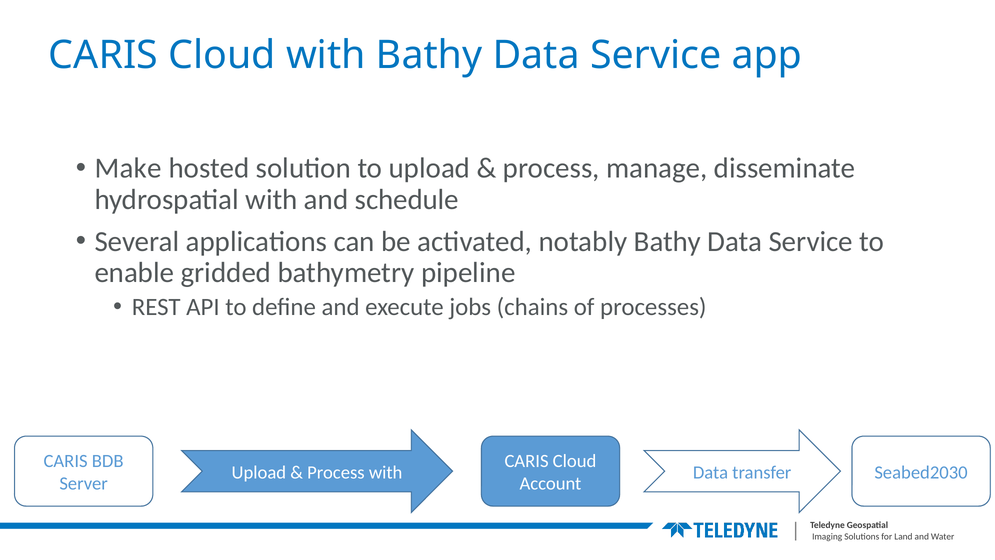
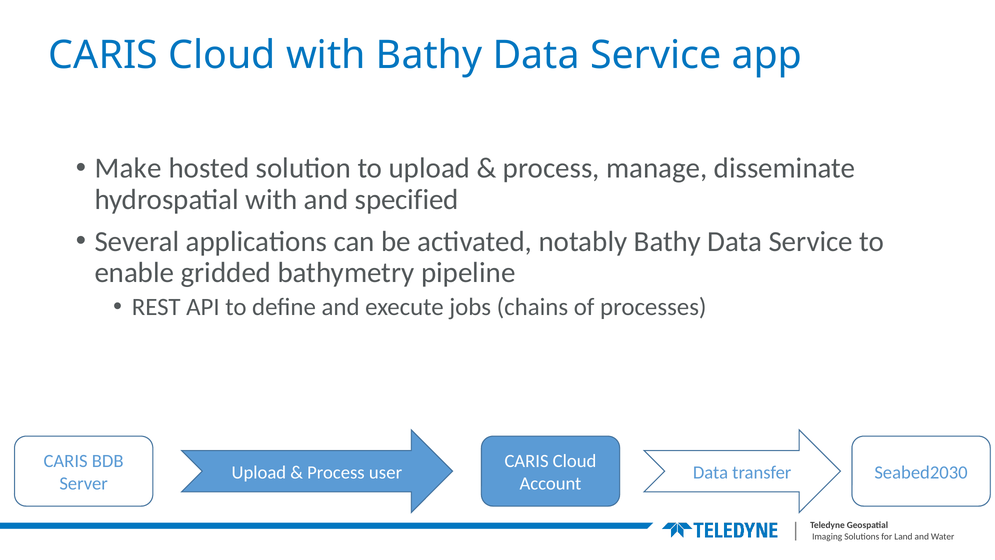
schedule: schedule -> specified
Process with: with -> user
